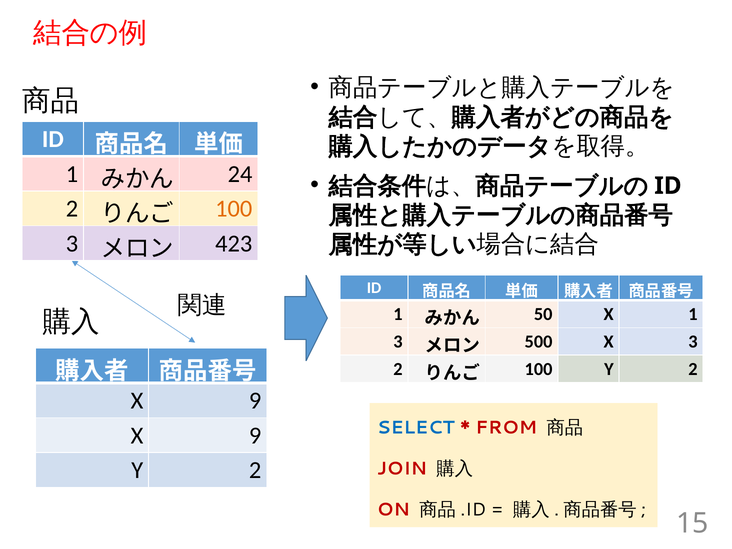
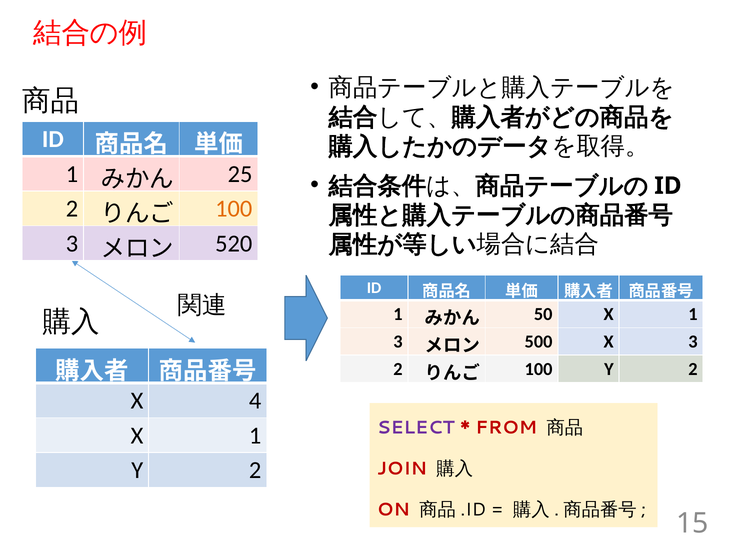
24: 24 -> 25
423: 423 -> 520
9 at (255, 401): 9 -> 4
SELECT colour: blue -> purple
9 at (255, 436): 9 -> 1
